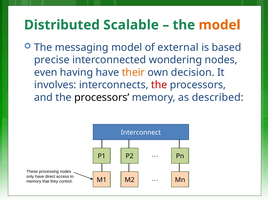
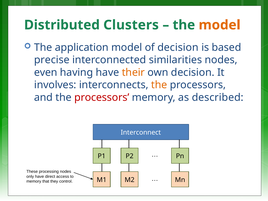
Scalable: Scalable -> Clusters
messaging: messaging -> application
of external: external -> decision
wondering: wondering -> similarities
the at (159, 85) colour: red -> orange
processors at (102, 97) colour: black -> red
